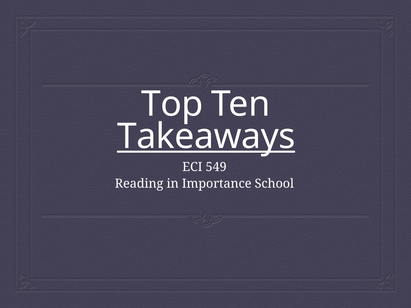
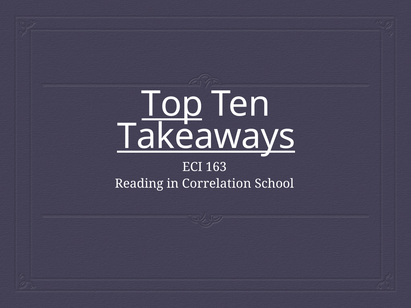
Top underline: none -> present
549: 549 -> 163
Importance: Importance -> Correlation
